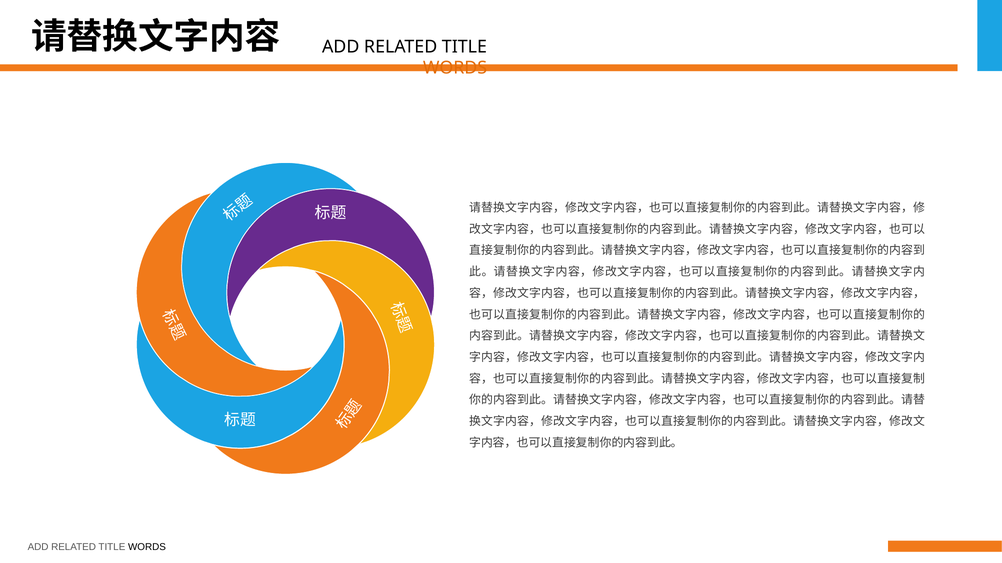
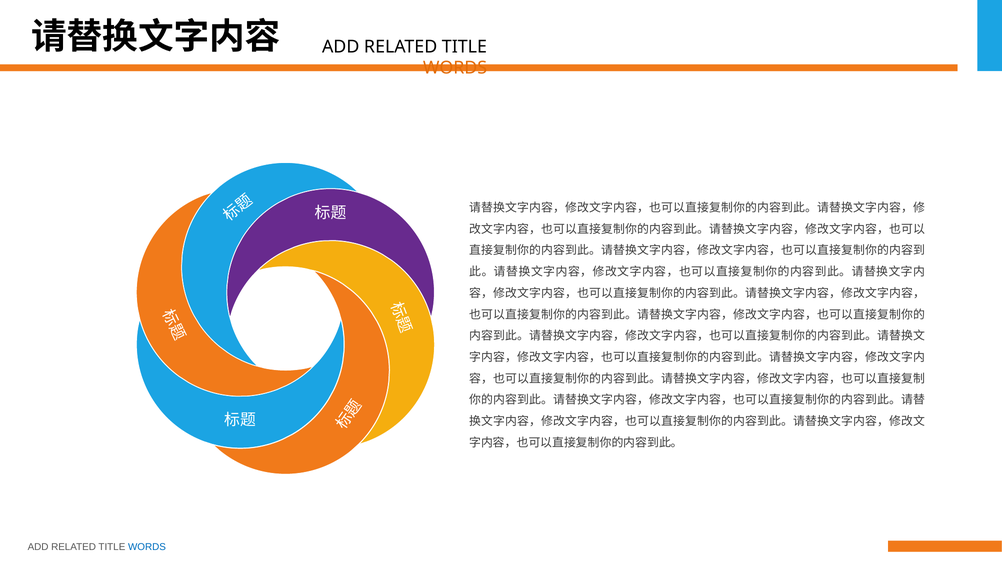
WORDS at (147, 547) colour: black -> blue
